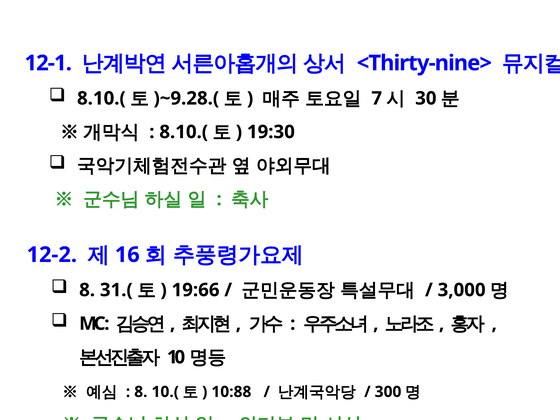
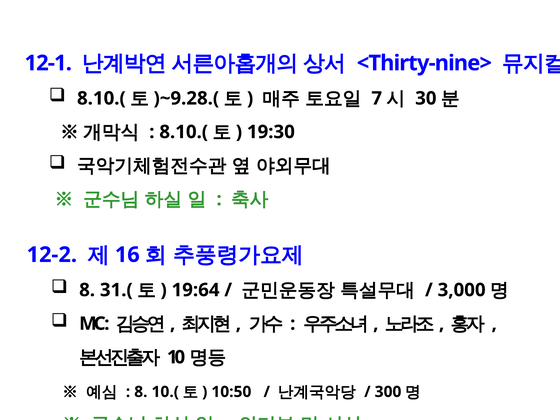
19:66: 19:66 -> 19:64
10:88: 10:88 -> 10:50
